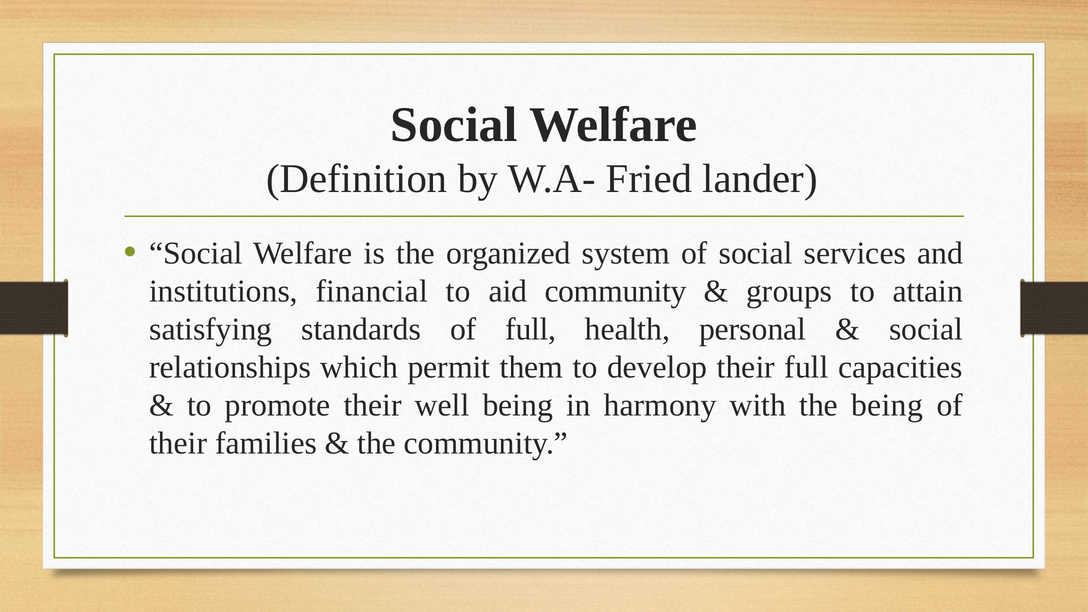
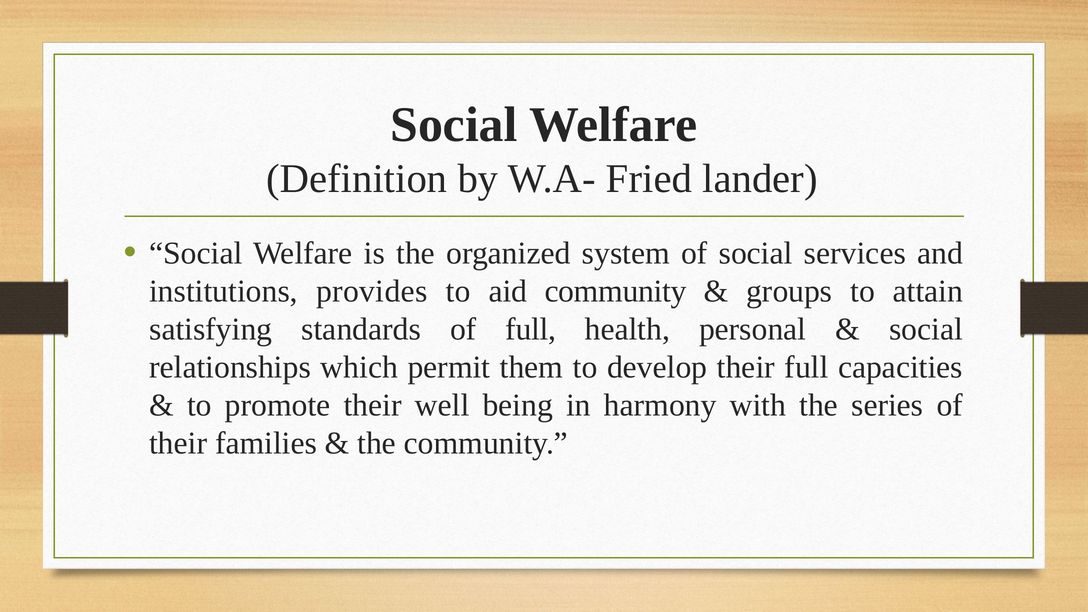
financial: financial -> provides
the being: being -> series
